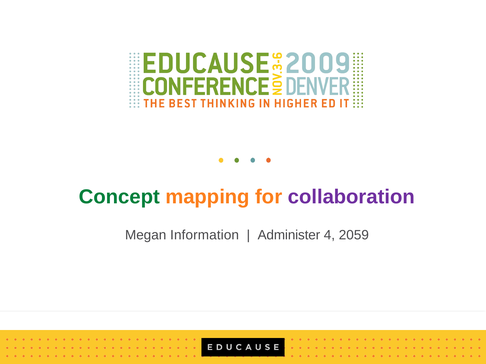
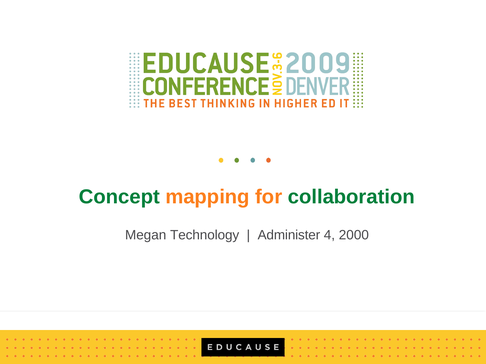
collaboration colour: purple -> green
Information: Information -> Technology
2059: 2059 -> 2000
